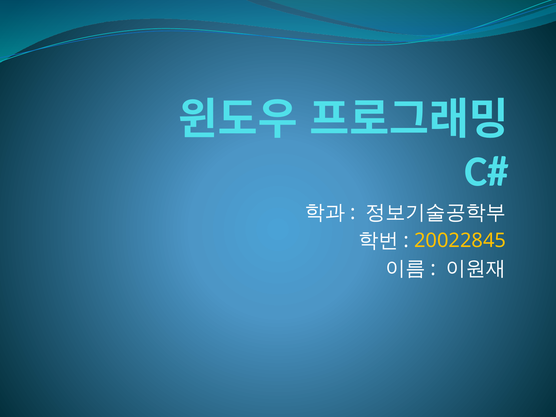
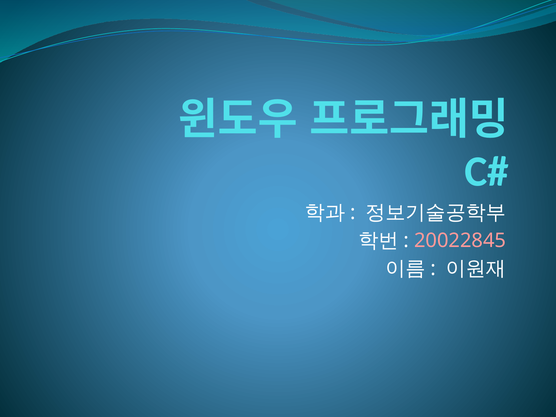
20022845 colour: yellow -> pink
